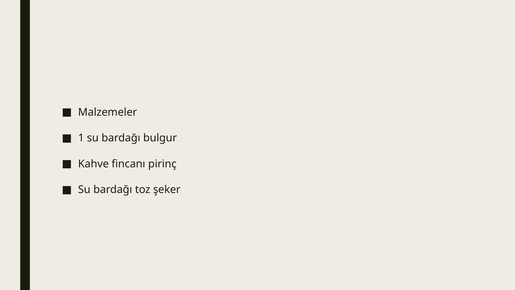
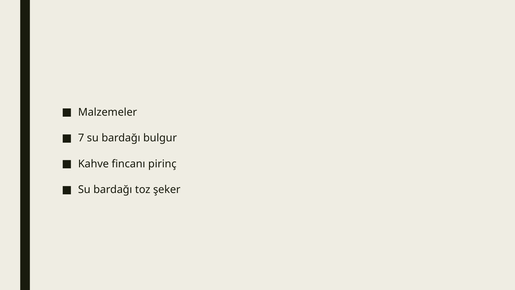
1: 1 -> 7
